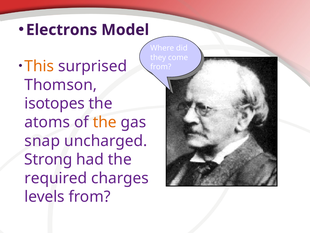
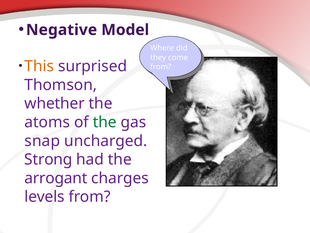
Electrons: Electrons -> Negative
isotopes: isotopes -> whether
the at (105, 122) colour: orange -> green
required: required -> arrogant
